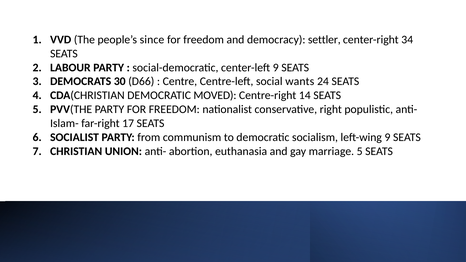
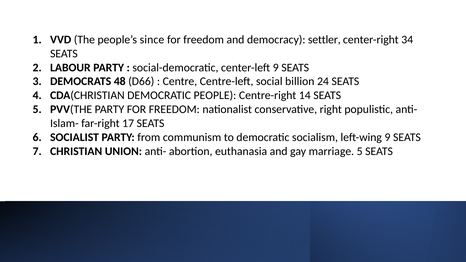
30: 30 -> 48
wants: wants -> billion
MOVED: MOVED -> PEOPLE
